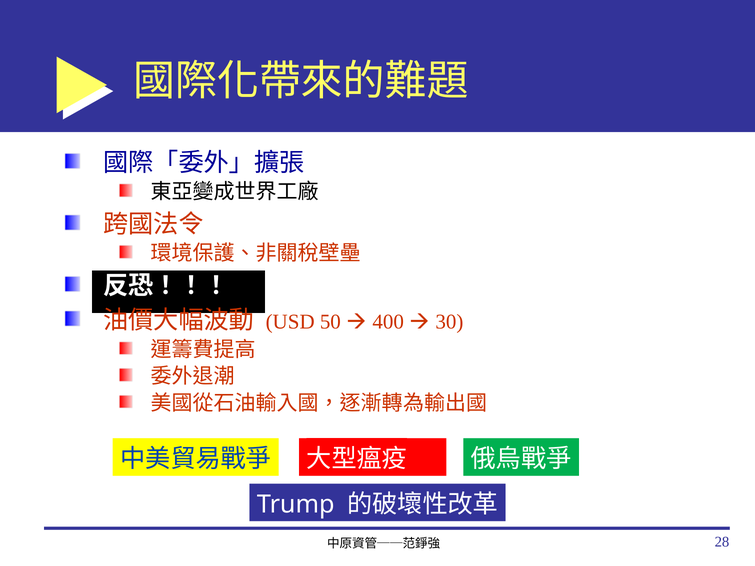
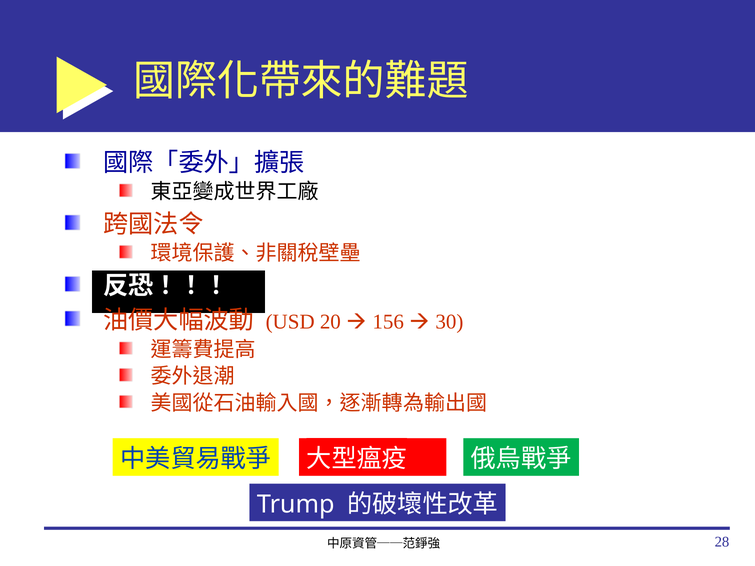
50: 50 -> 20
400: 400 -> 156
